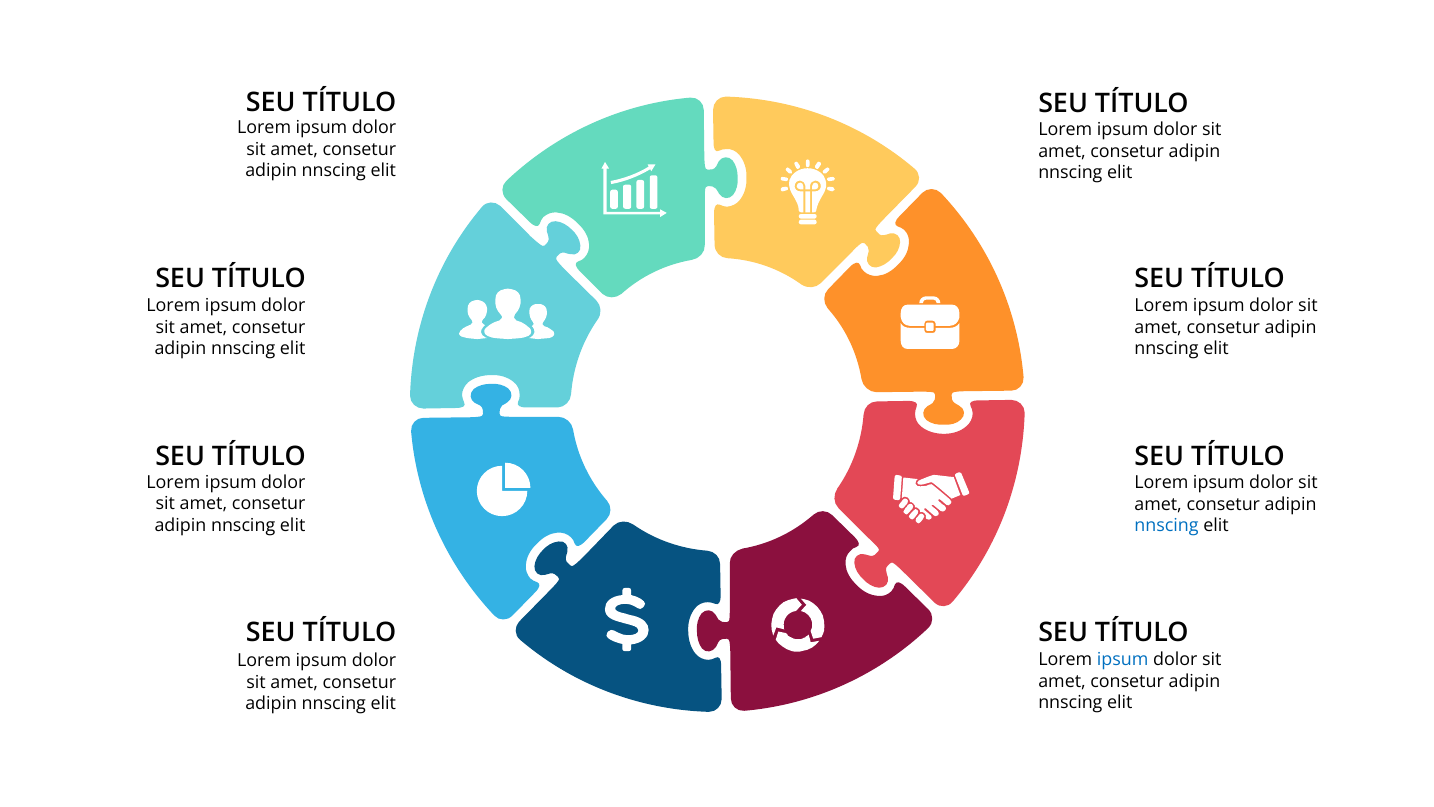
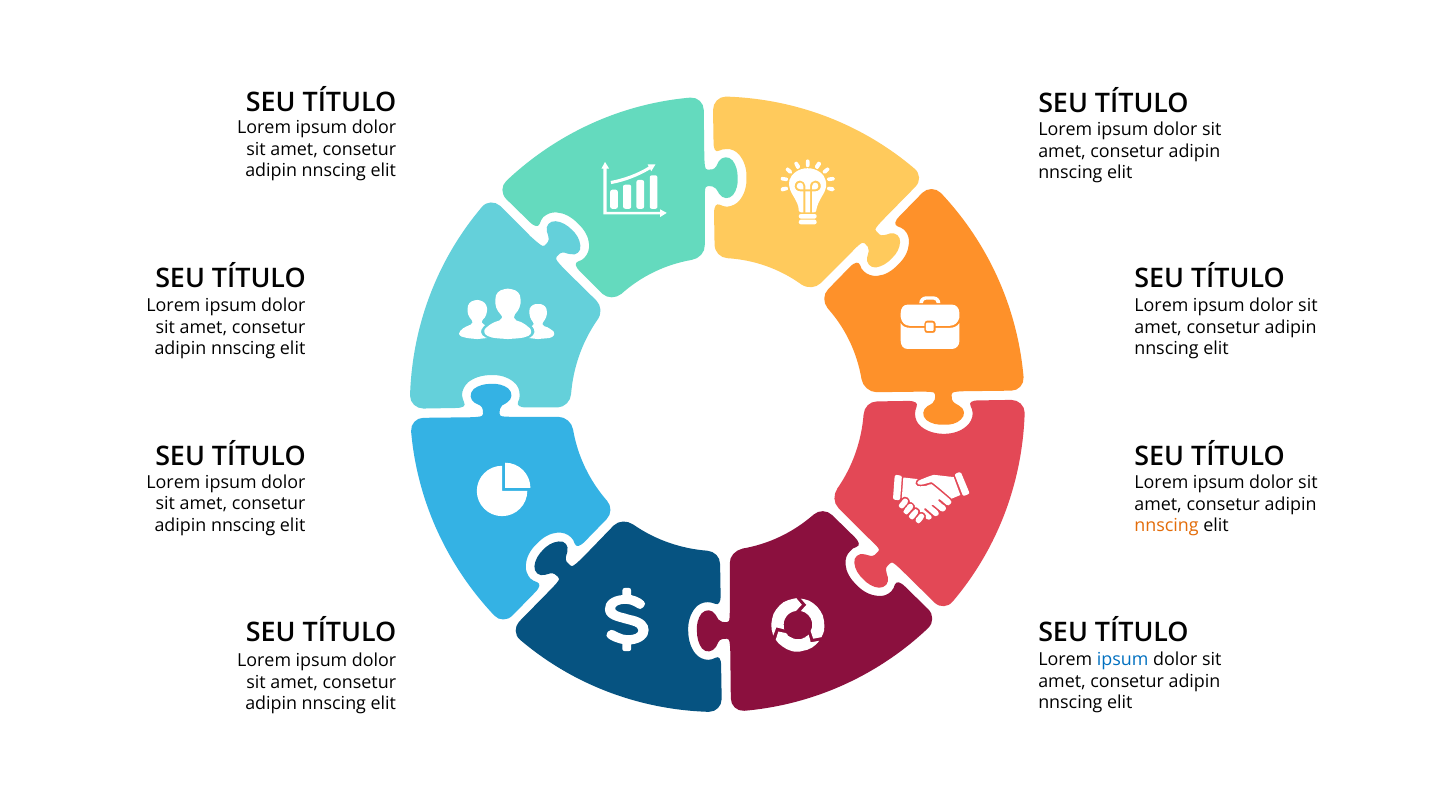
nnscing at (1166, 526) colour: blue -> orange
